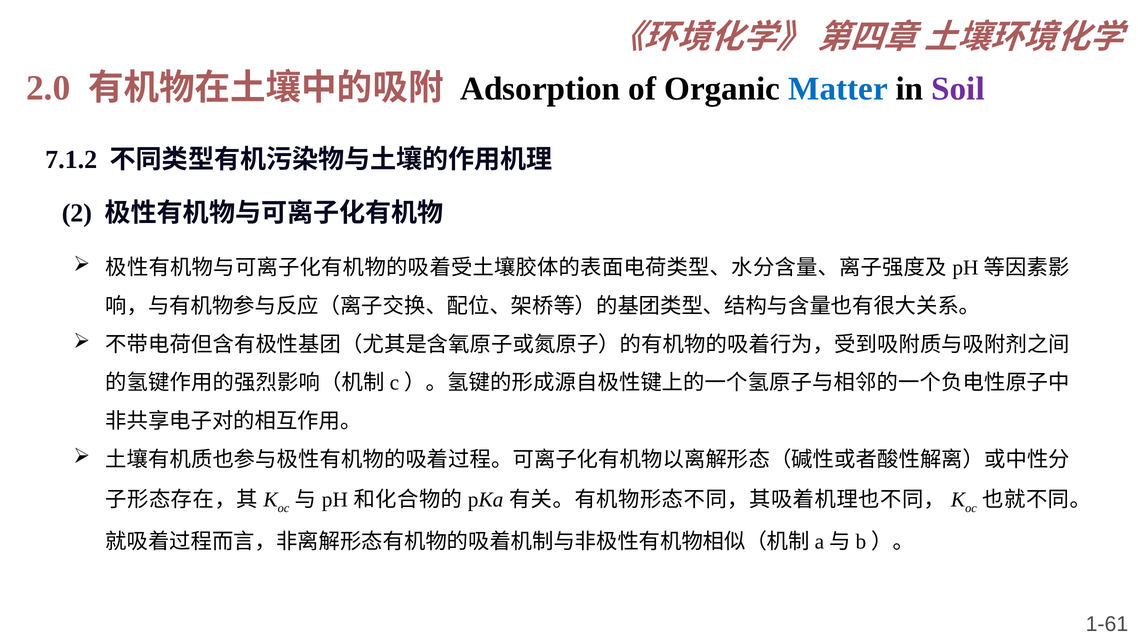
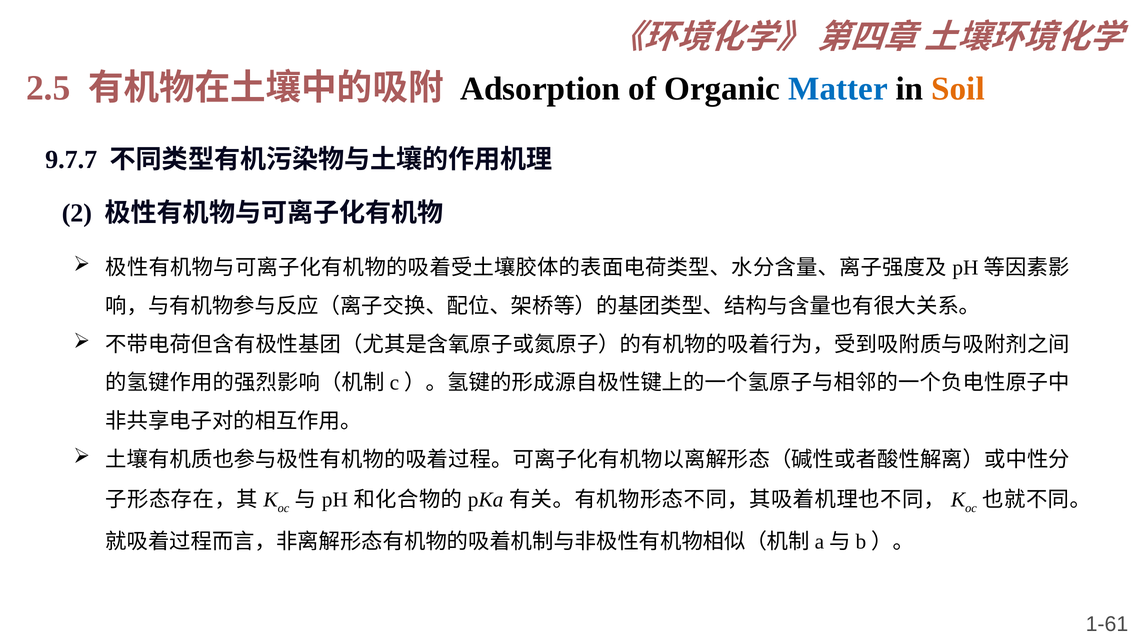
2.0: 2.0 -> 2.5
Soil colour: purple -> orange
7.1.2: 7.1.2 -> 9.7.7
